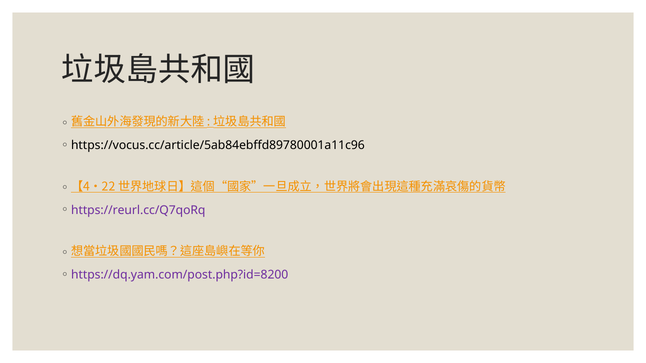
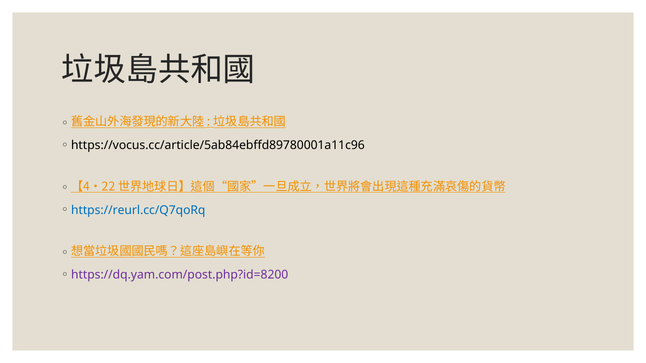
https://reurl.cc/Q7qoRq colour: purple -> blue
